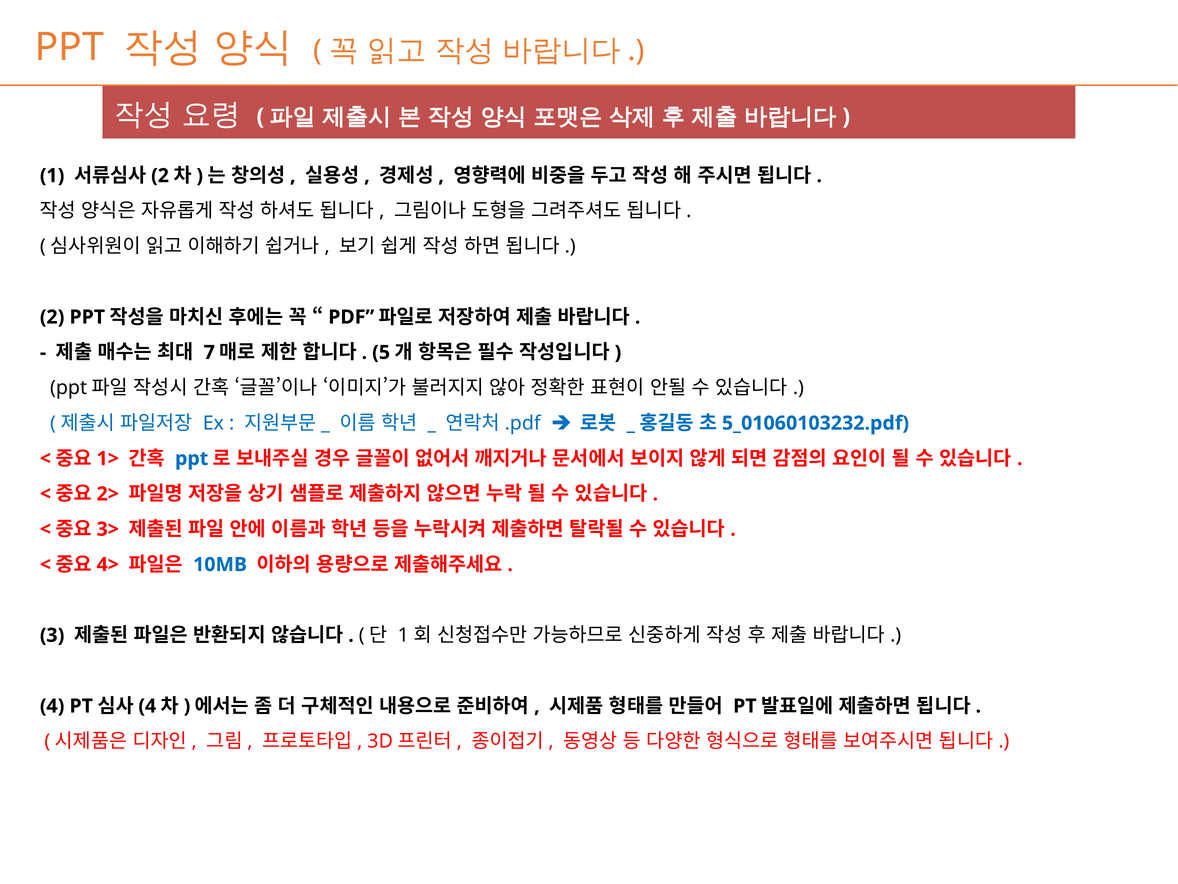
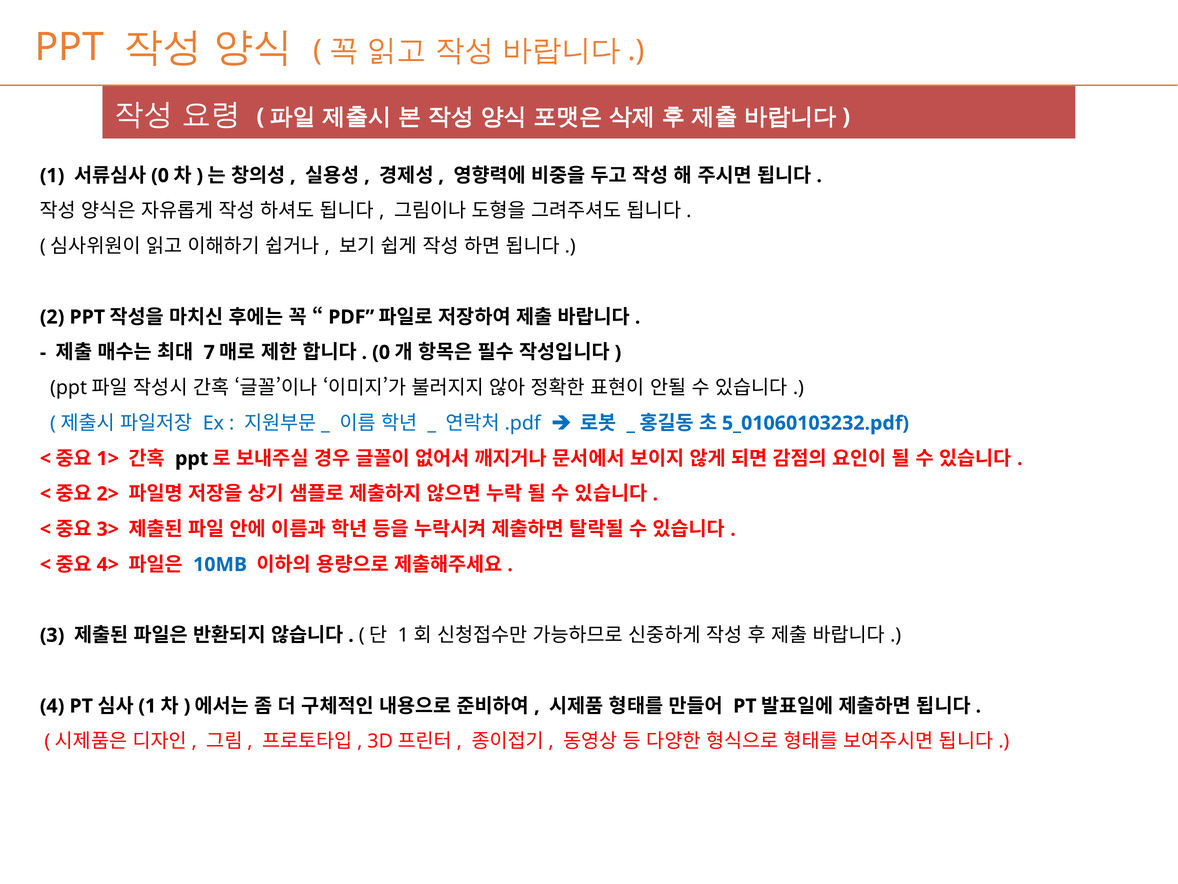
2 at (160, 176): 2 -> 0
5 at (381, 352): 5 -> 0
ppt at (192, 458) colour: blue -> black
4 at (147, 706): 4 -> 1
